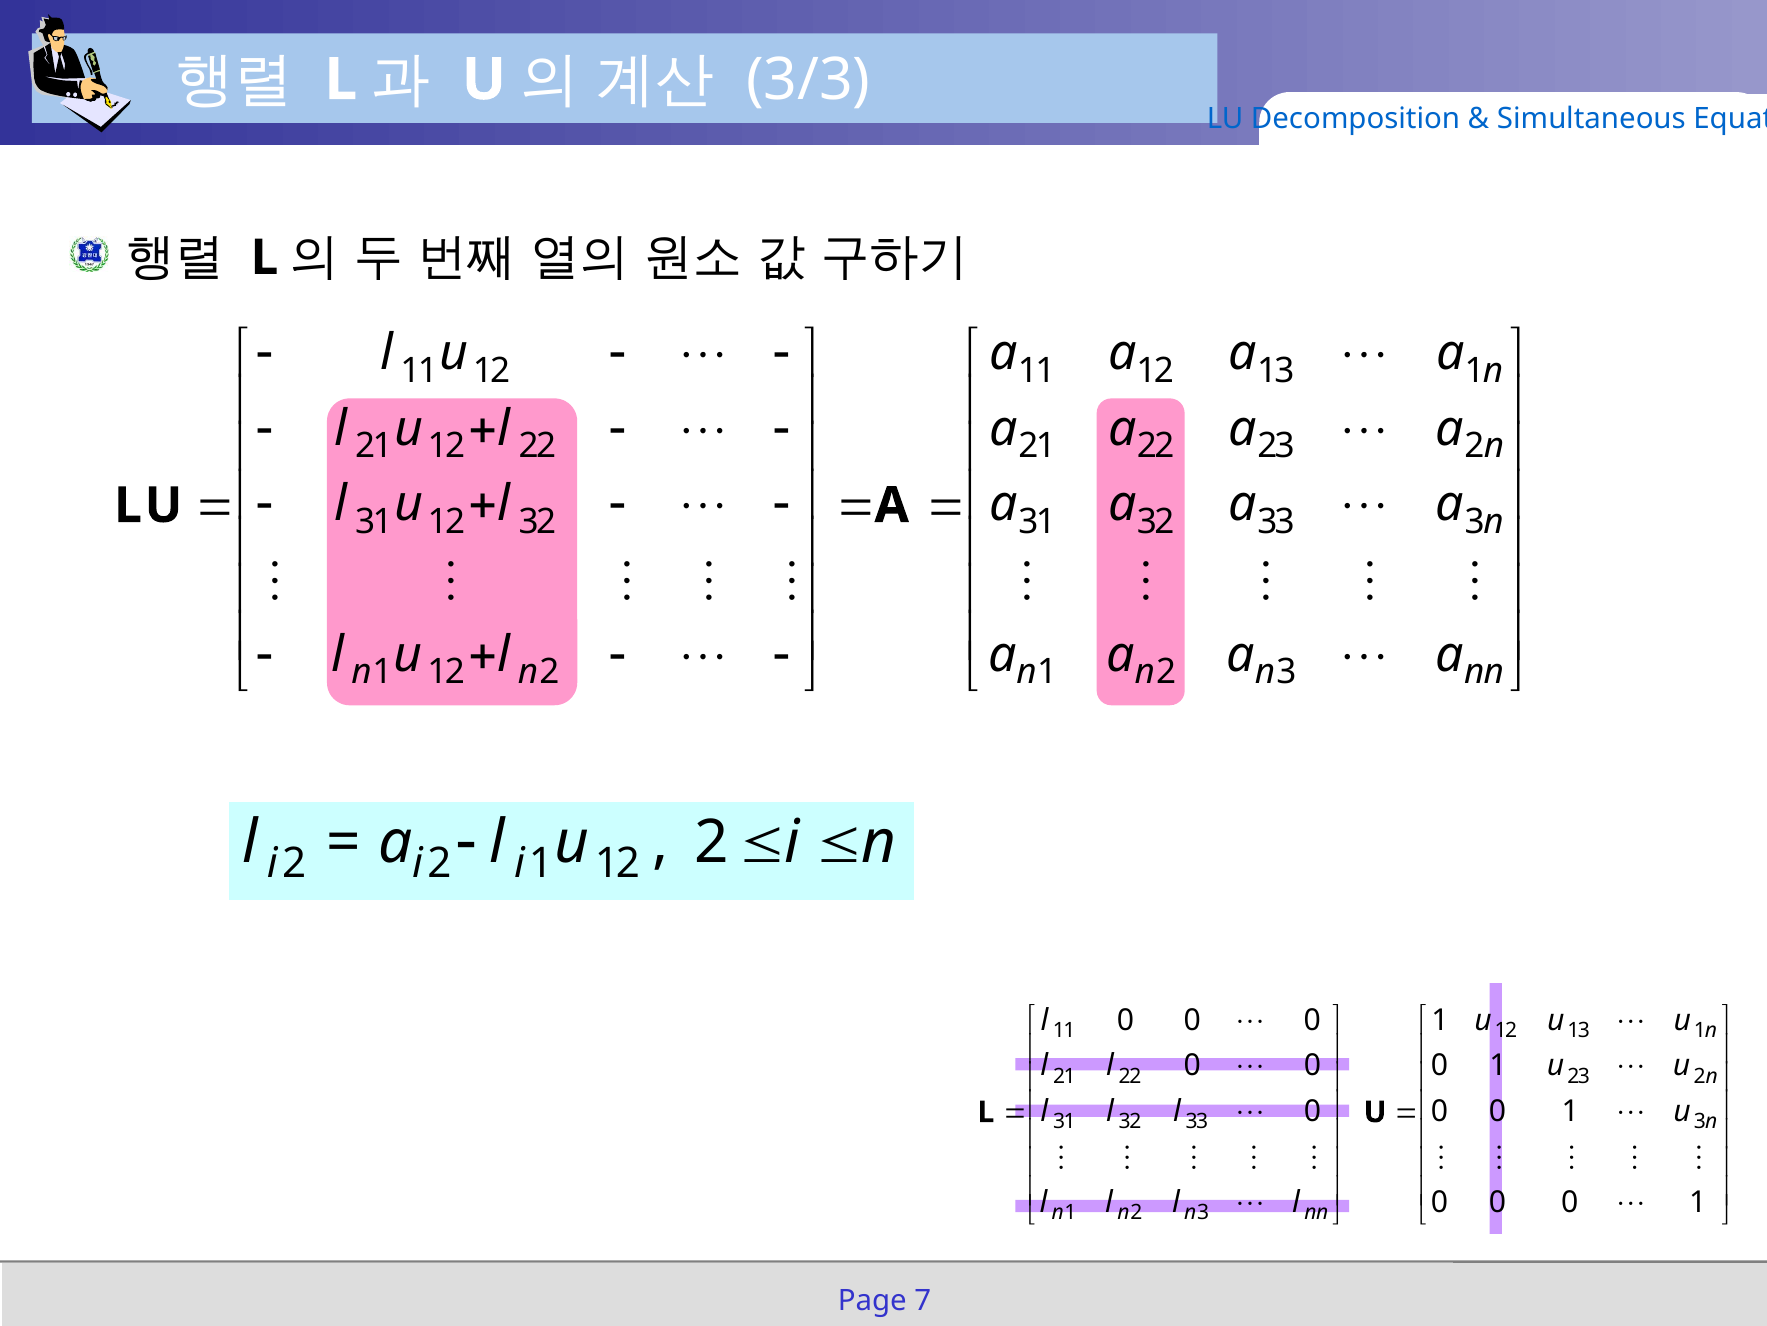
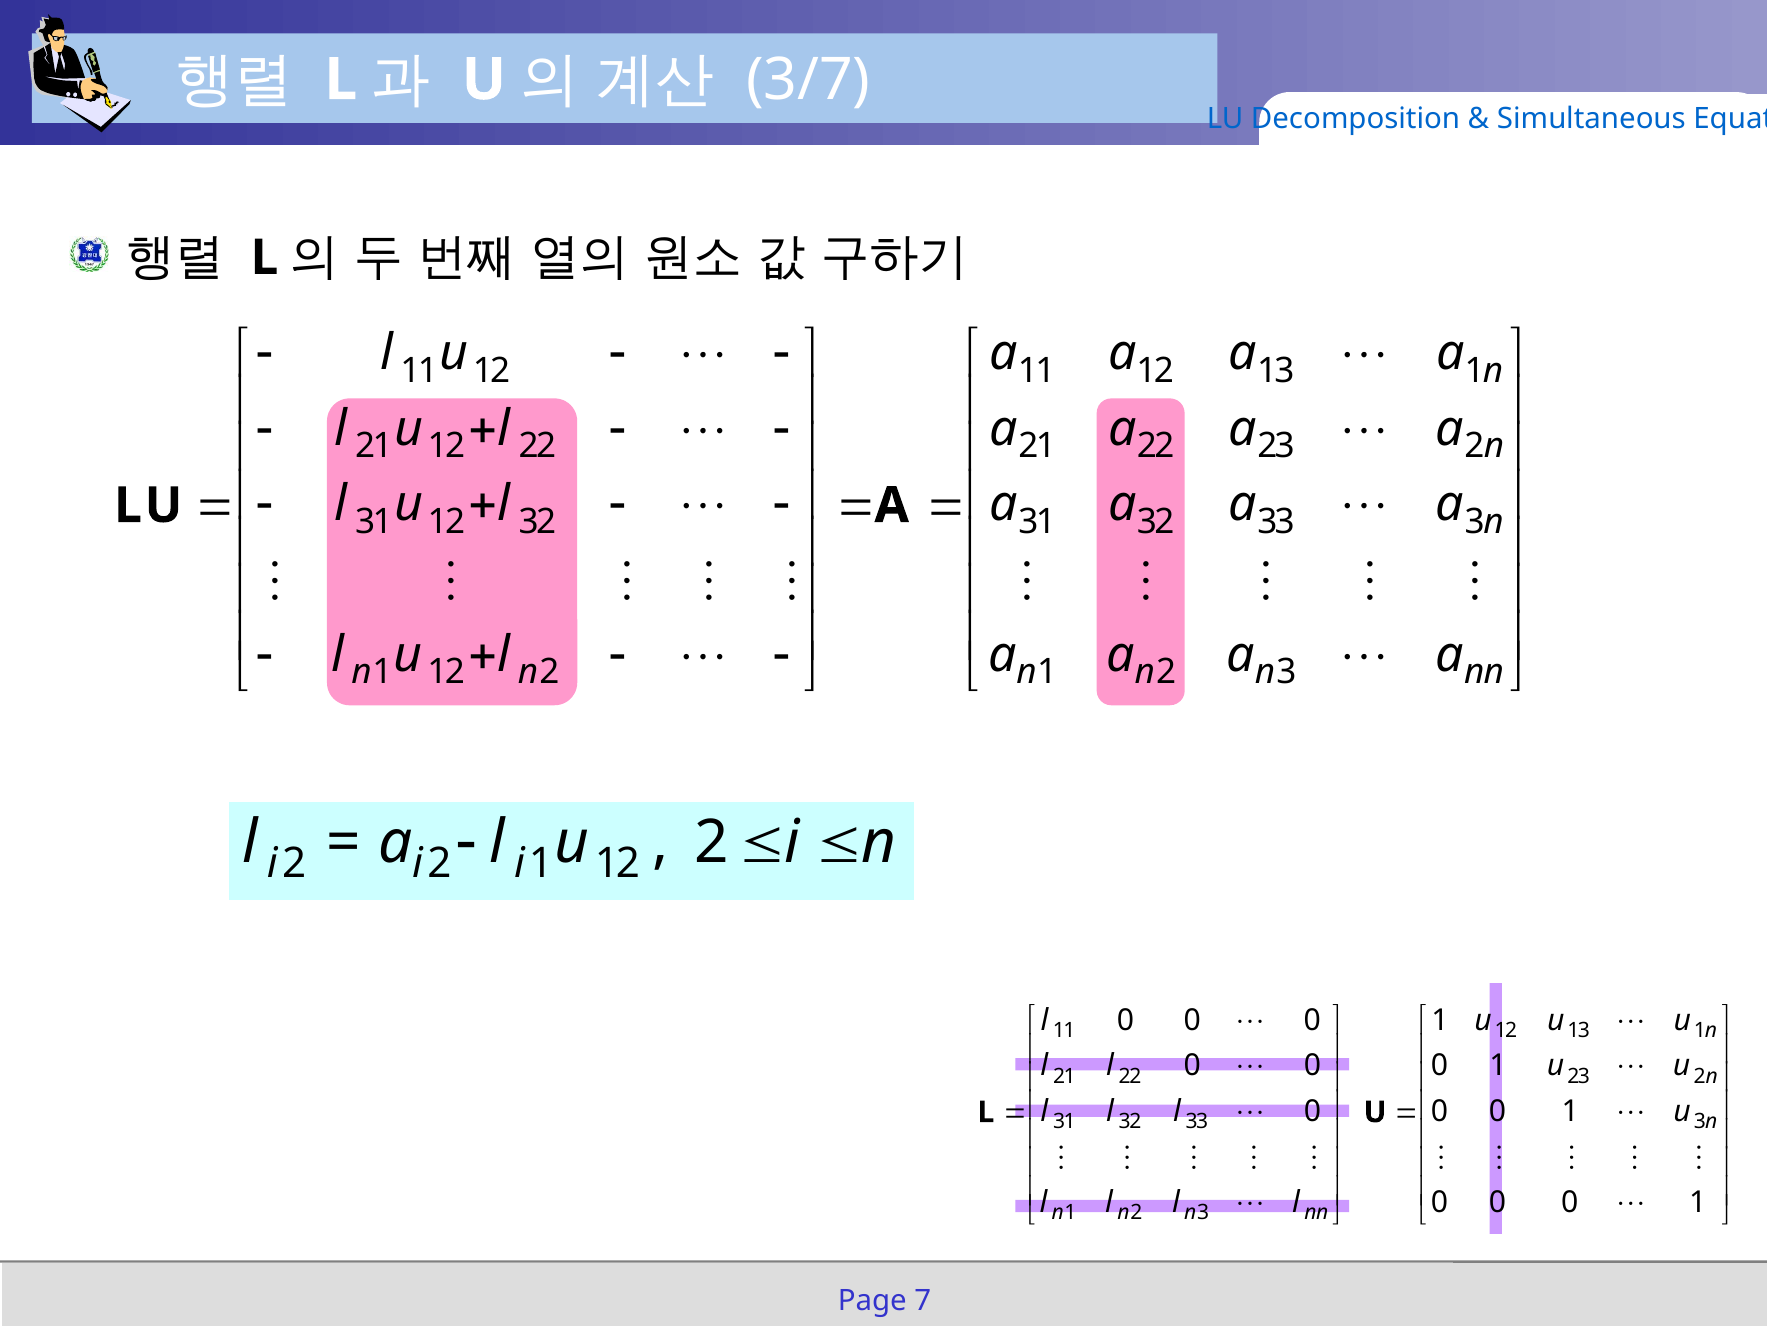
3/3: 3/3 -> 3/7
